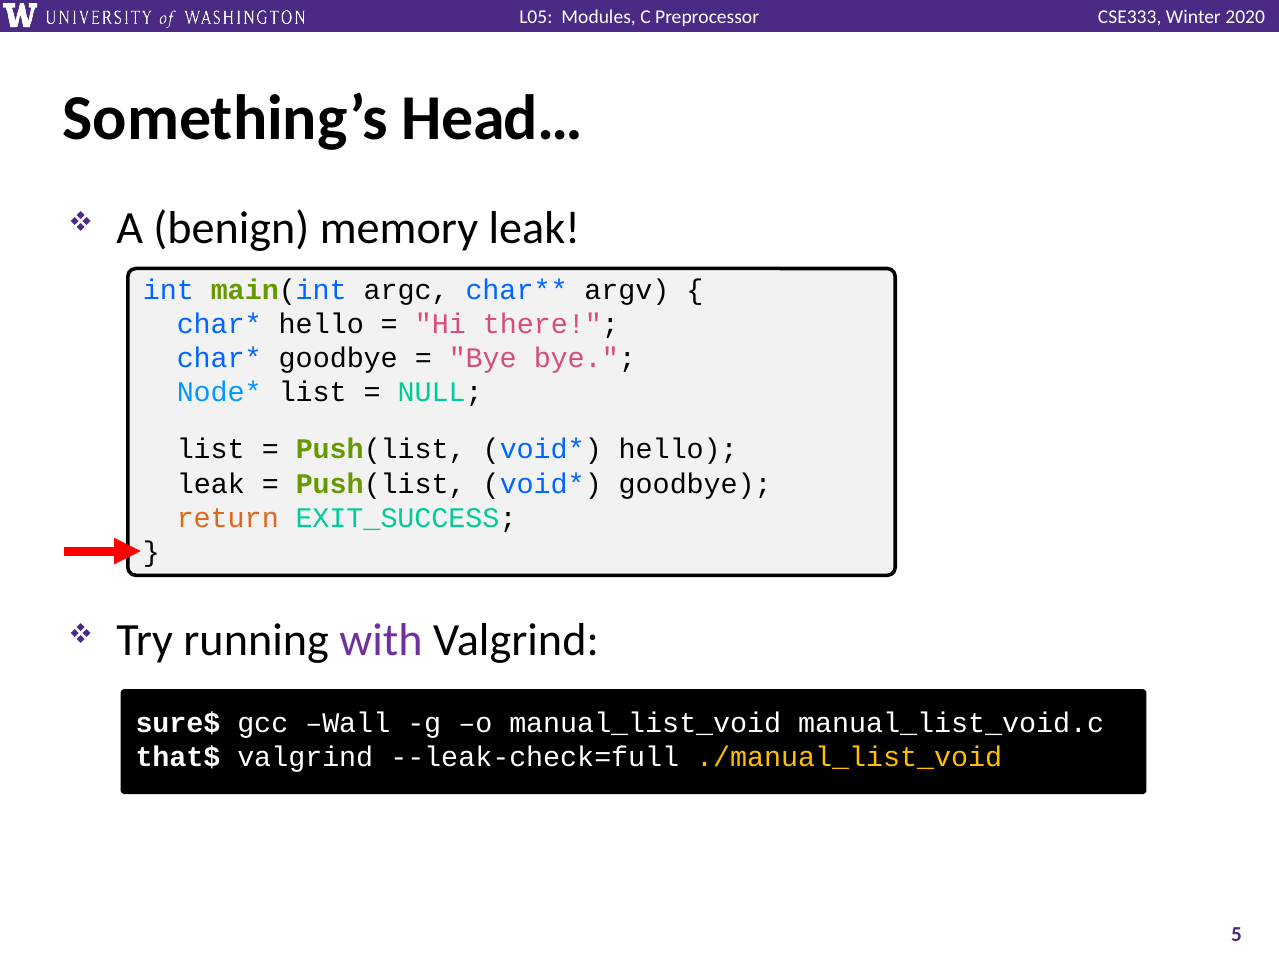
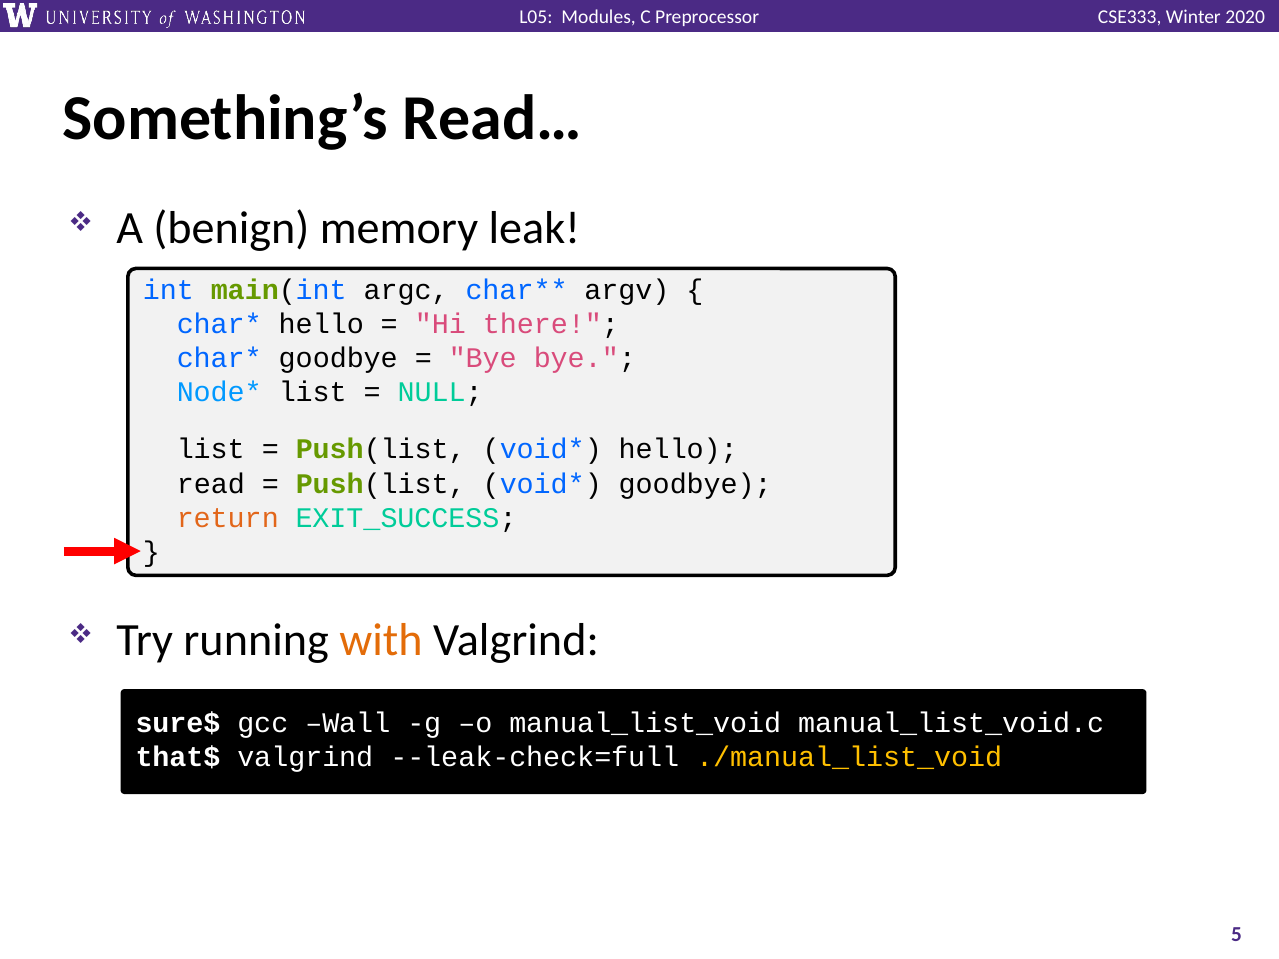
Head…: Head… -> Read…
leak at (211, 484): leak -> read
with colour: purple -> orange
